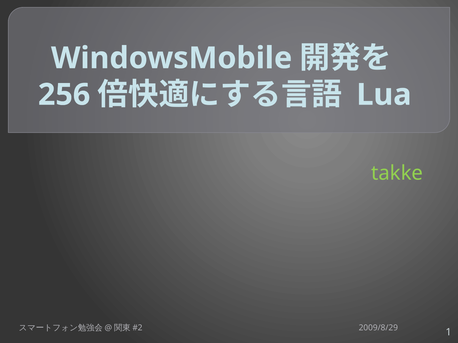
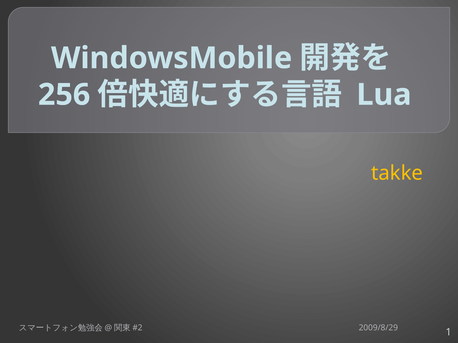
takke colour: light green -> yellow
